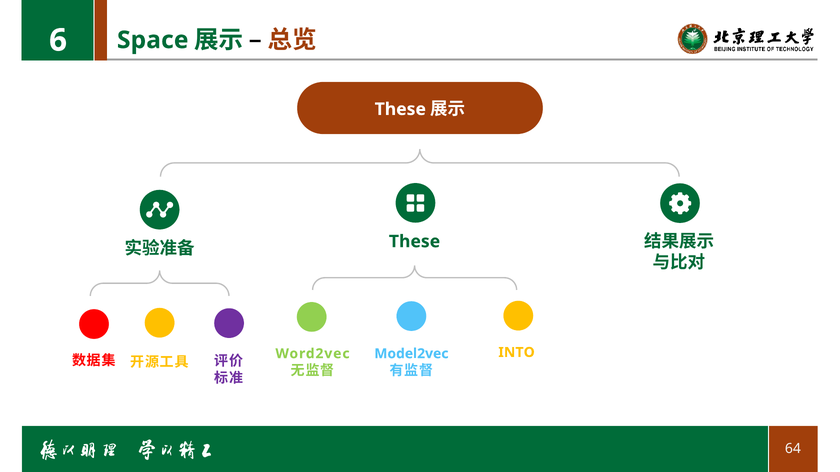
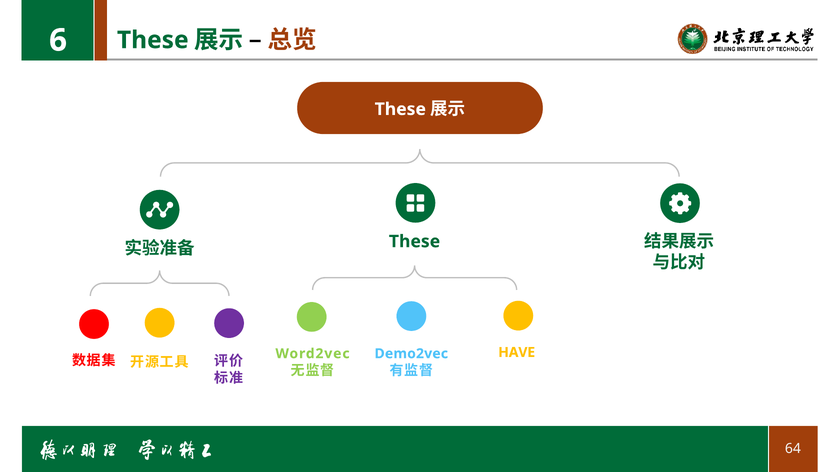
Space at (153, 40): Space -> These
INTO: INTO -> HAVE
Model2vec: Model2vec -> Demo2vec
